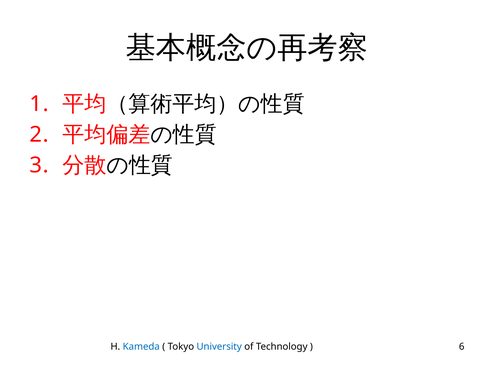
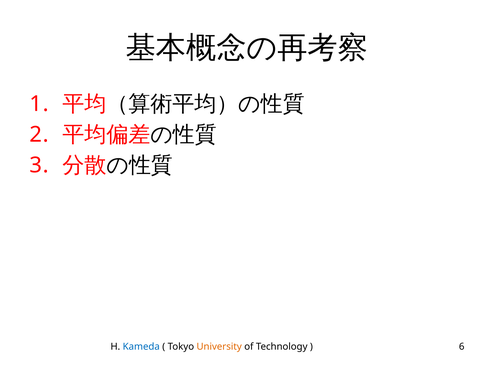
University colour: blue -> orange
